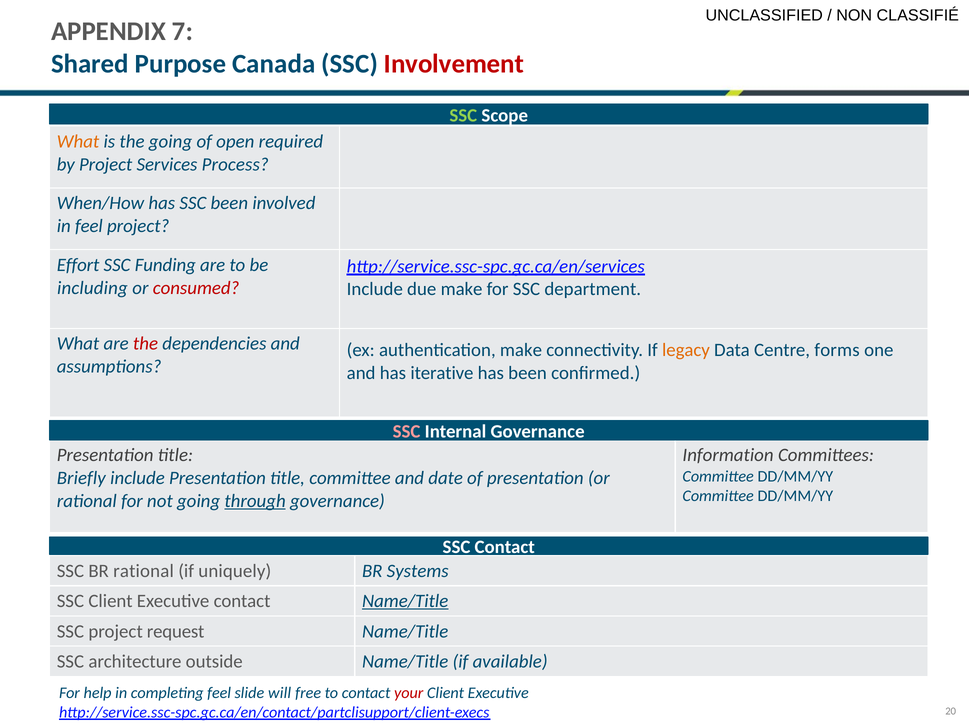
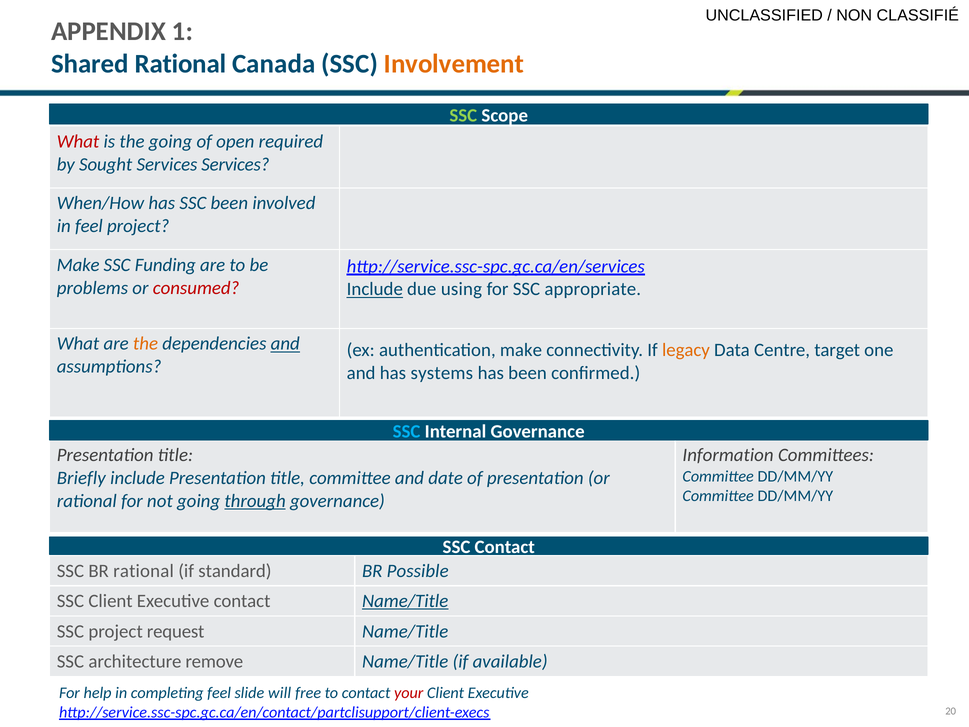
7: 7 -> 1
Shared Purpose: Purpose -> Rational
Involvement colour: red -> orange
What at (78, 141) colour: orange -> red
by Project: Project -> Sought
Services Process: Process -> Services
Effort at (78, 265): Effort -> Make
including: including -> problems
Include at (375, 289) underline: none -> present
due make: make -> using
department: department -> appropriate
the at (146, 344) colour: red -> orange
and at (285, 344) underline: none -> present
forms: forms -> target
iterative: iterative -> systems
SSC at (407, 431) colour: pink -> light blue
uniquely: uniquely -> standard
Systems: Systems -> Possible
outside: outside -> remove
